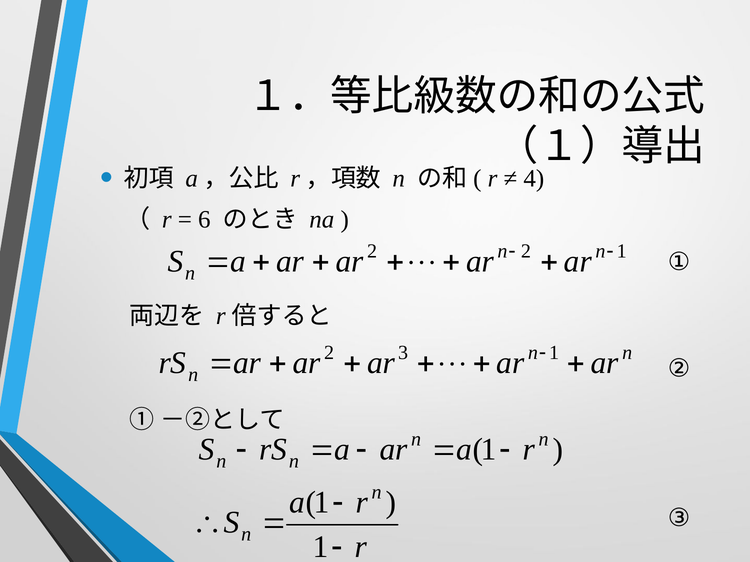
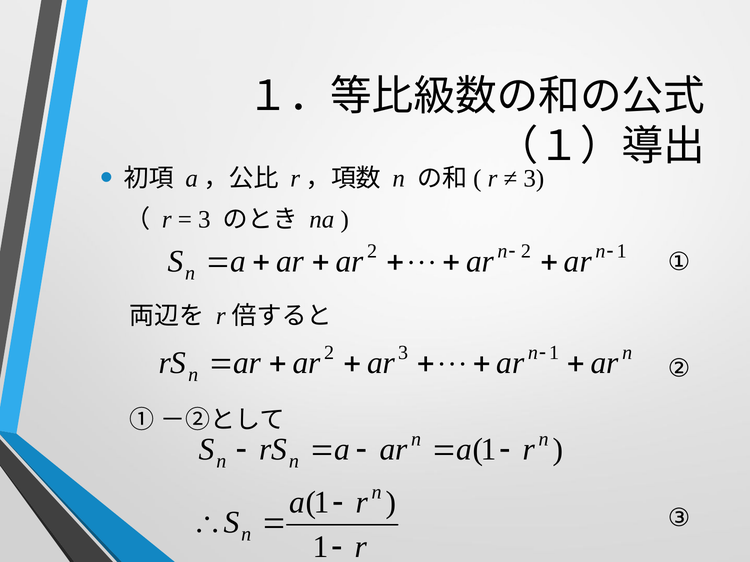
4 at (534, 178): 4 -> 3
6 at (204, 220): 6 -> 3
